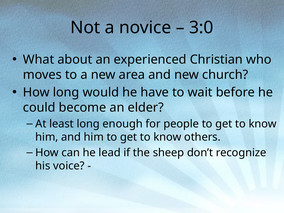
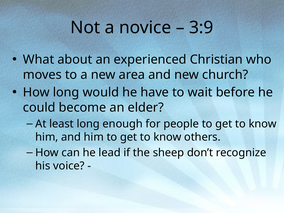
3:0: 3:0 -> 3:9
